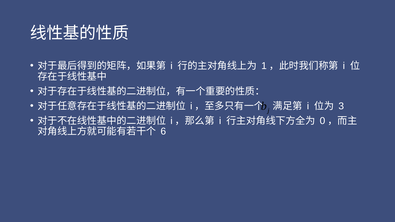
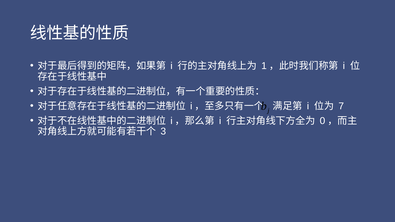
3: 3 -> 7
6: 6 -> 3
